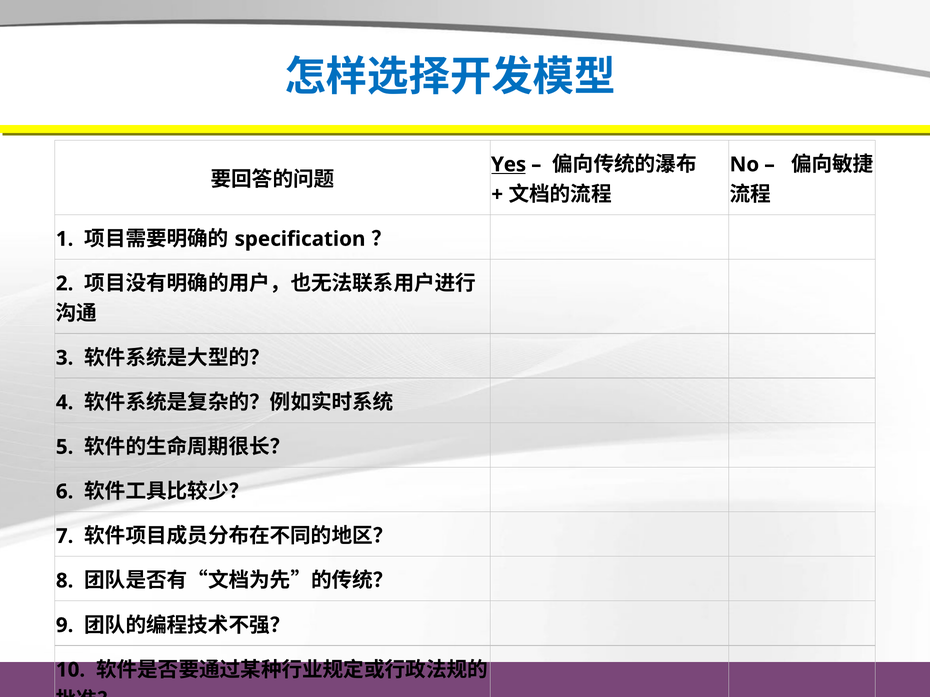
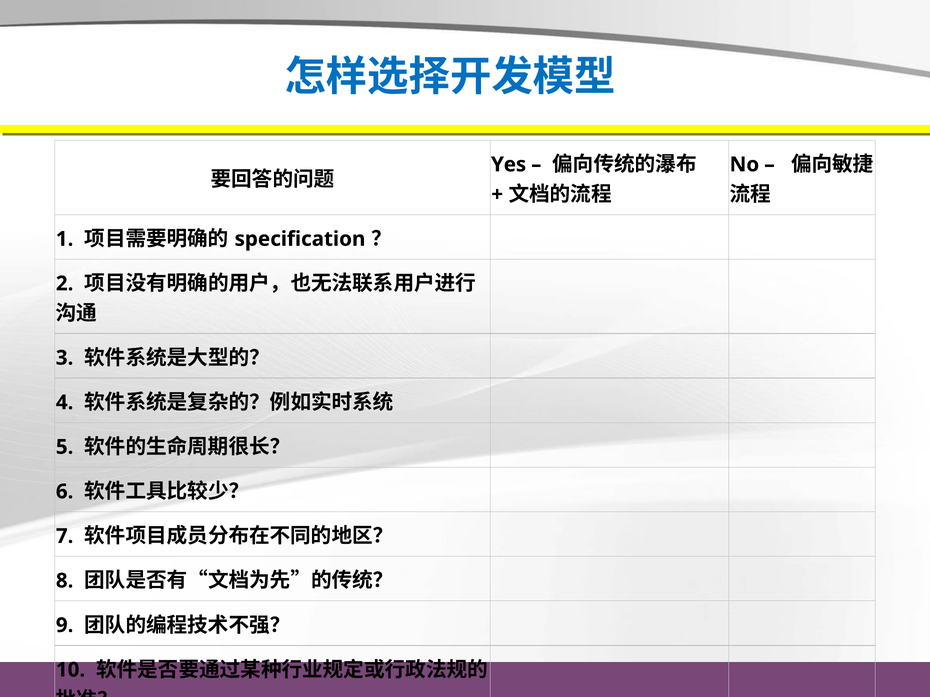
Yes underline: present -> none
